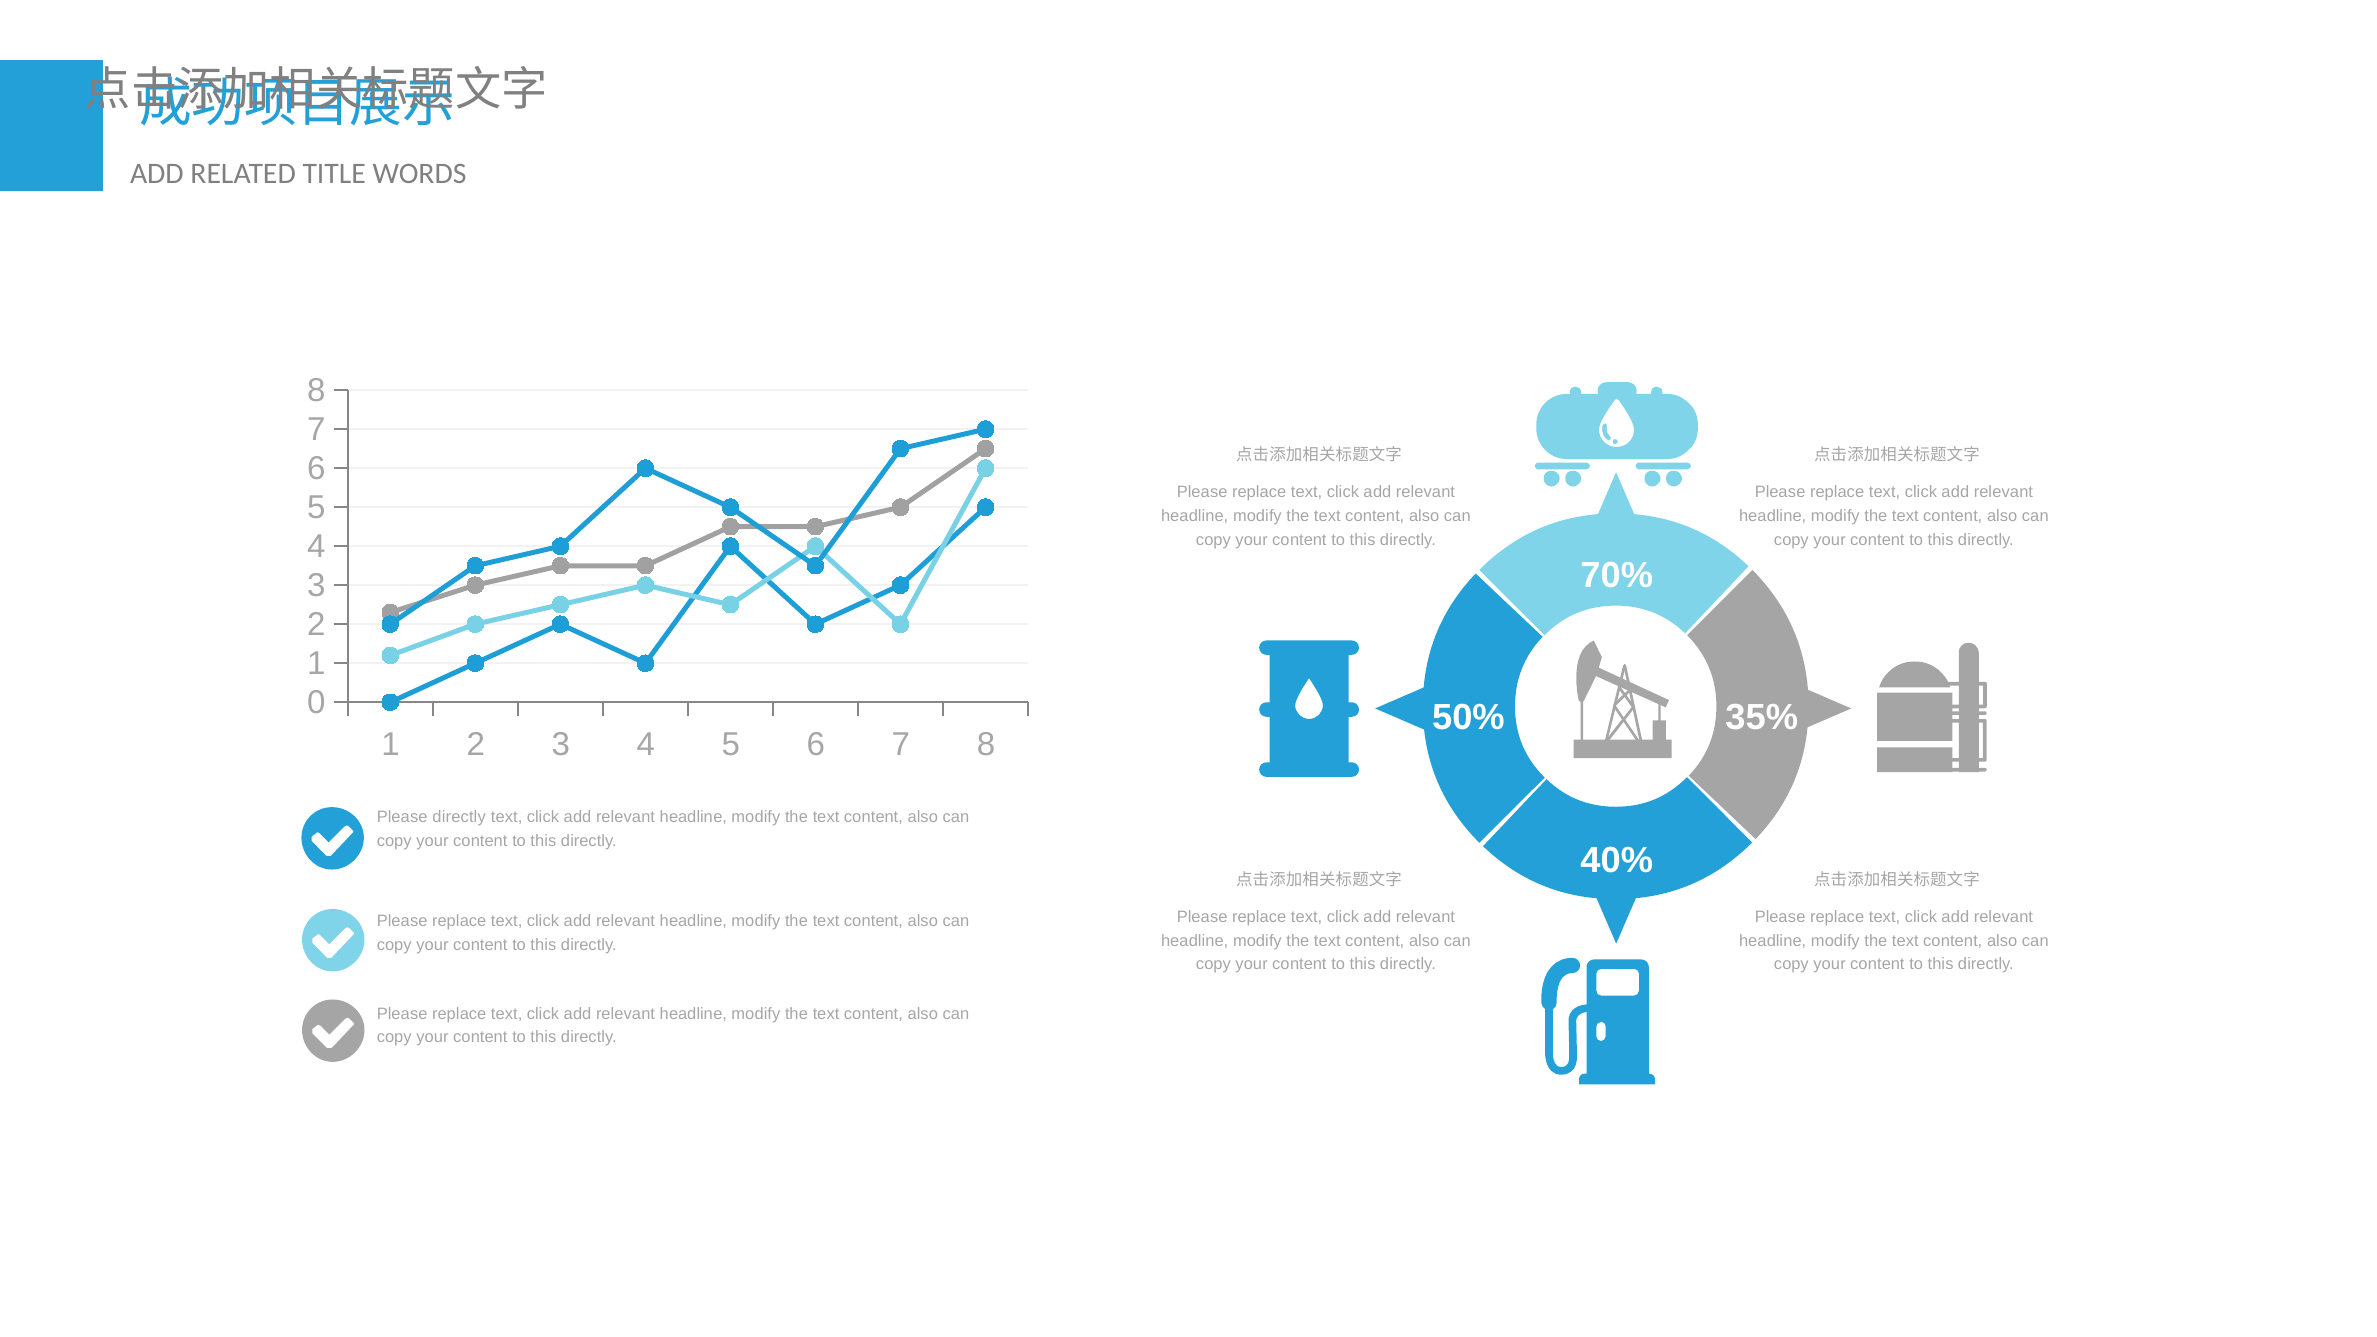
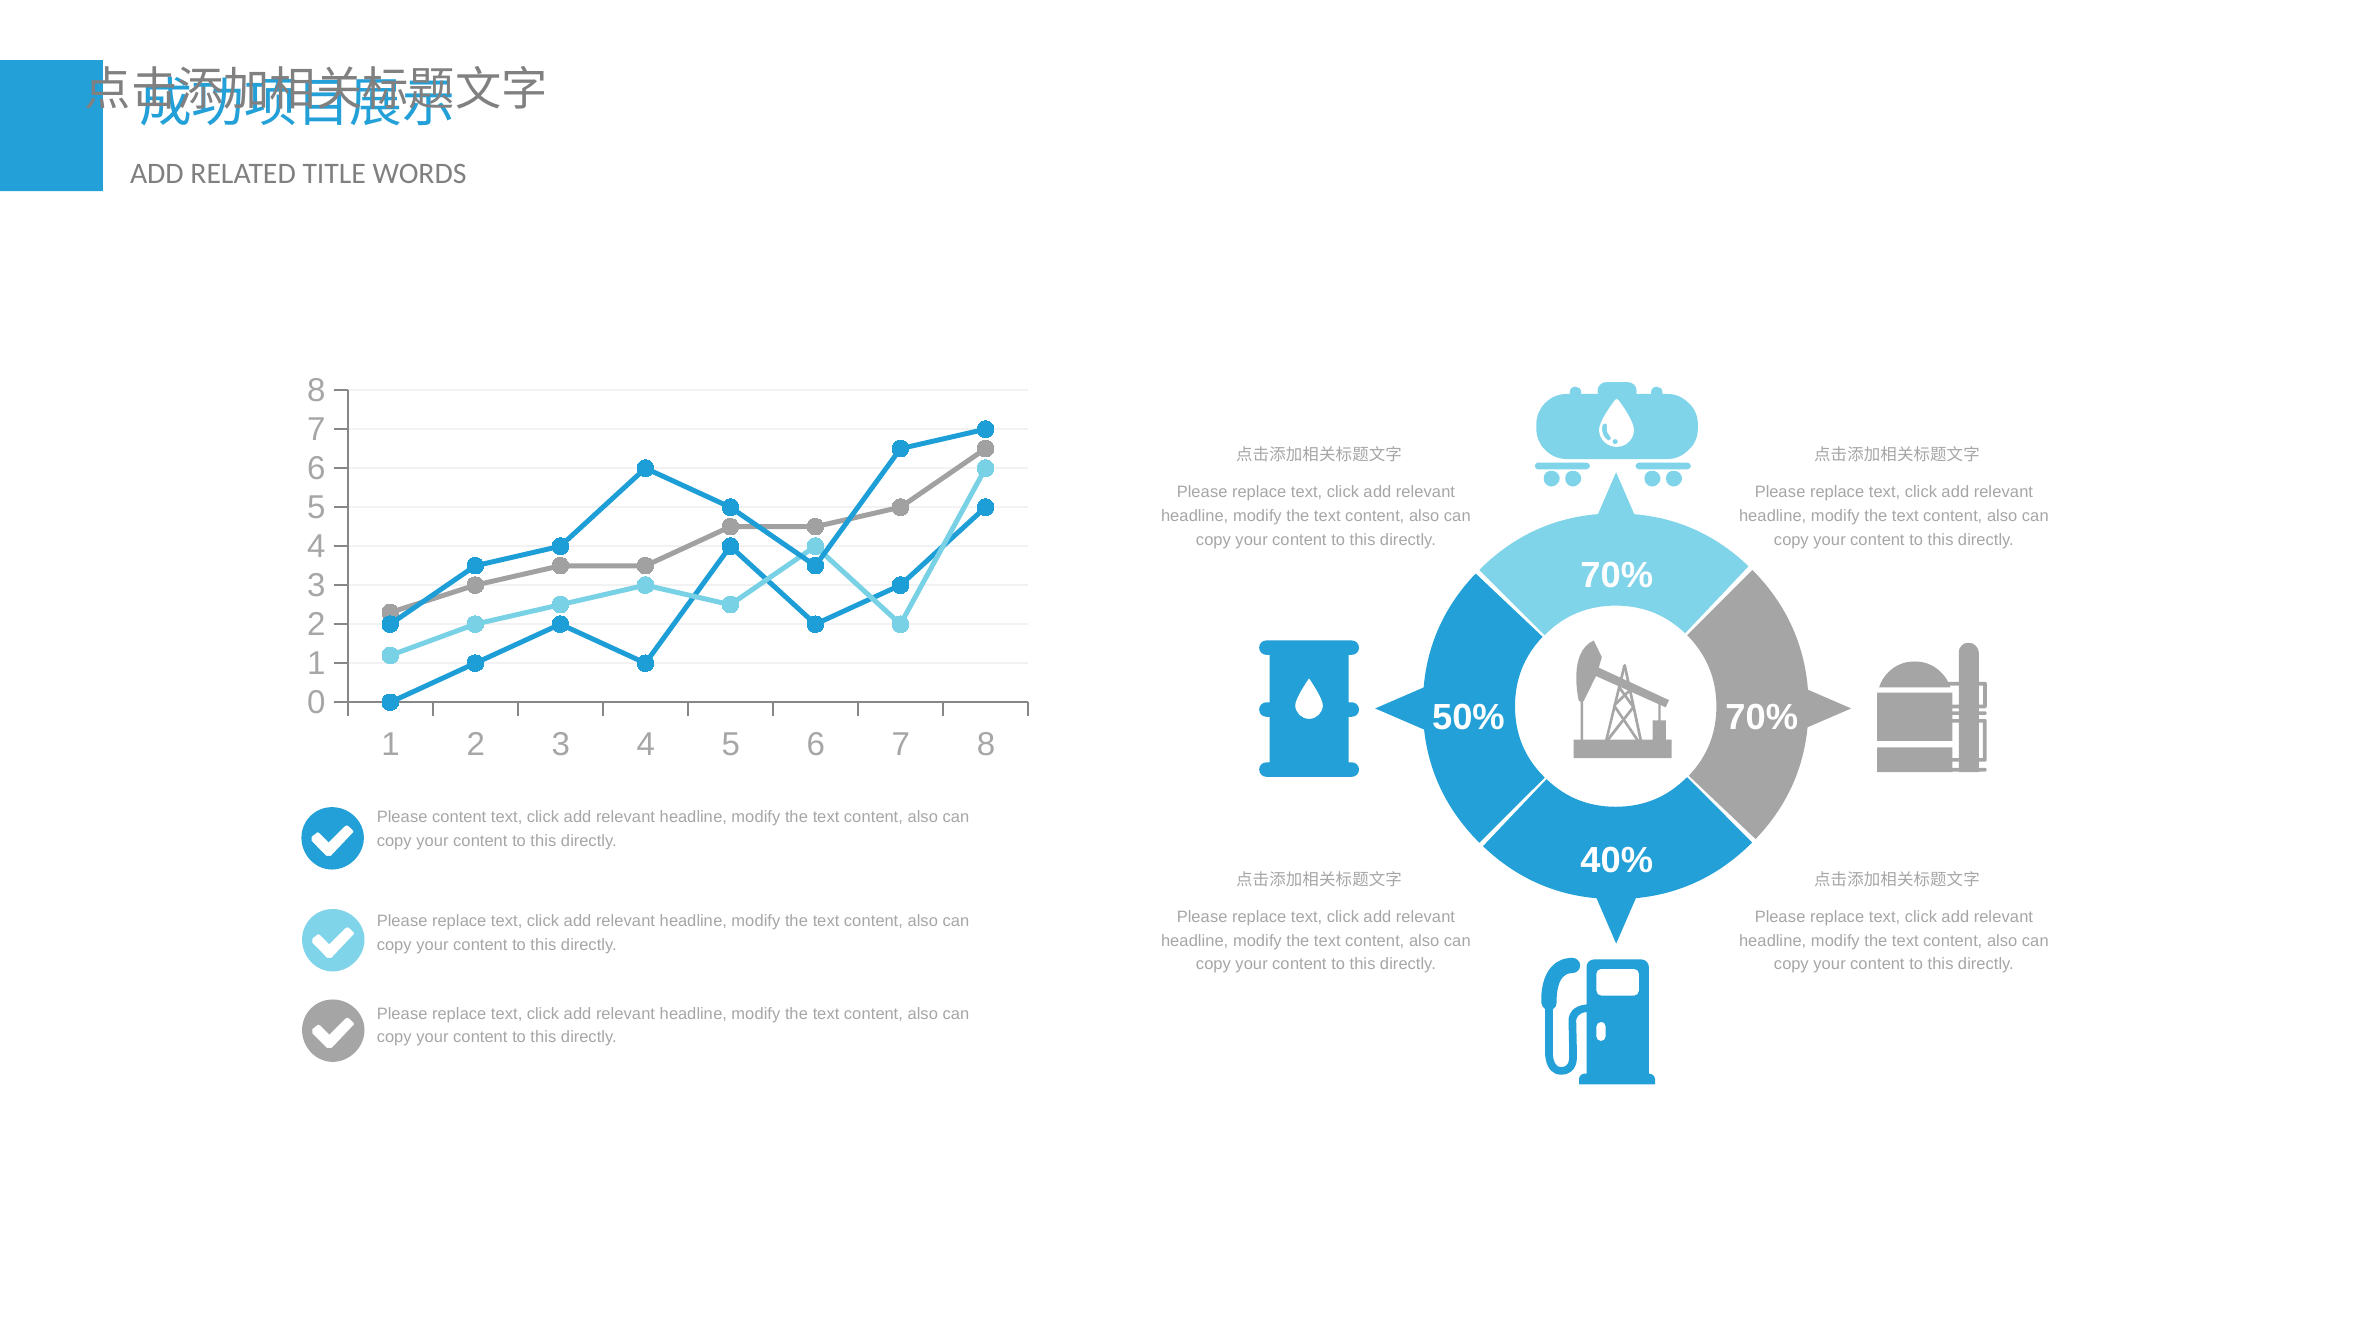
50% 35%: 35% -> 70%
Please directly: directly -> content
